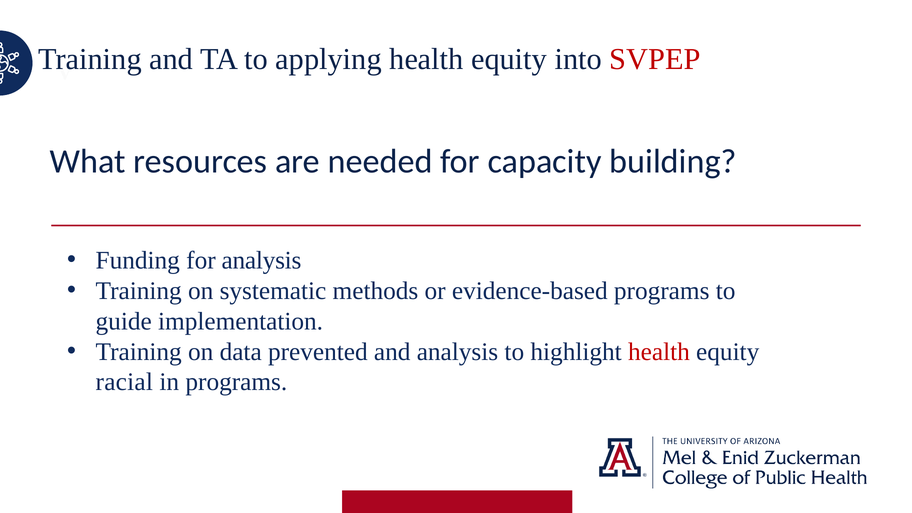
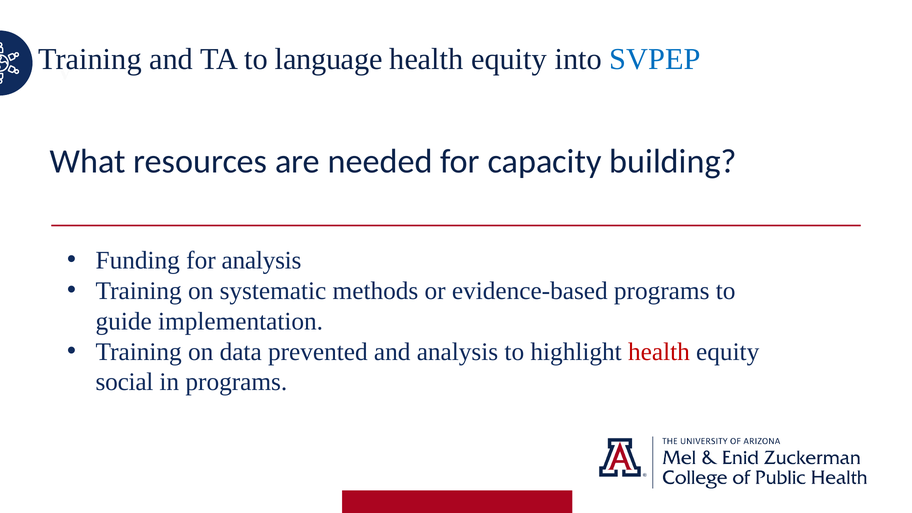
applying: applying -> language
SVPEP colour: red -> blue
racial: racial -> social
